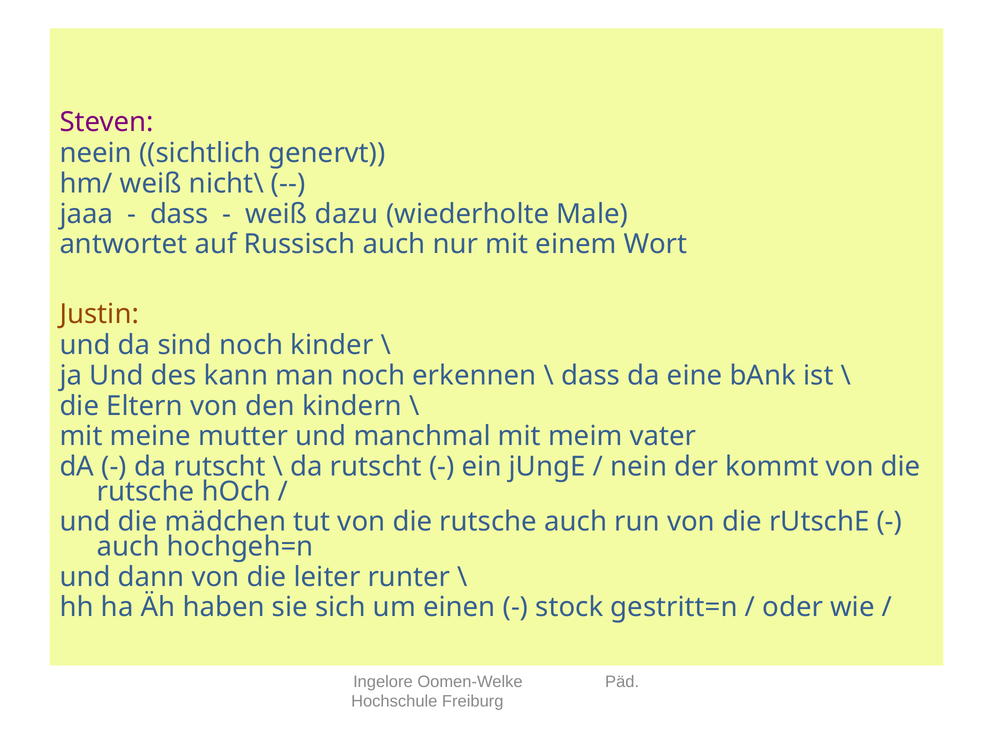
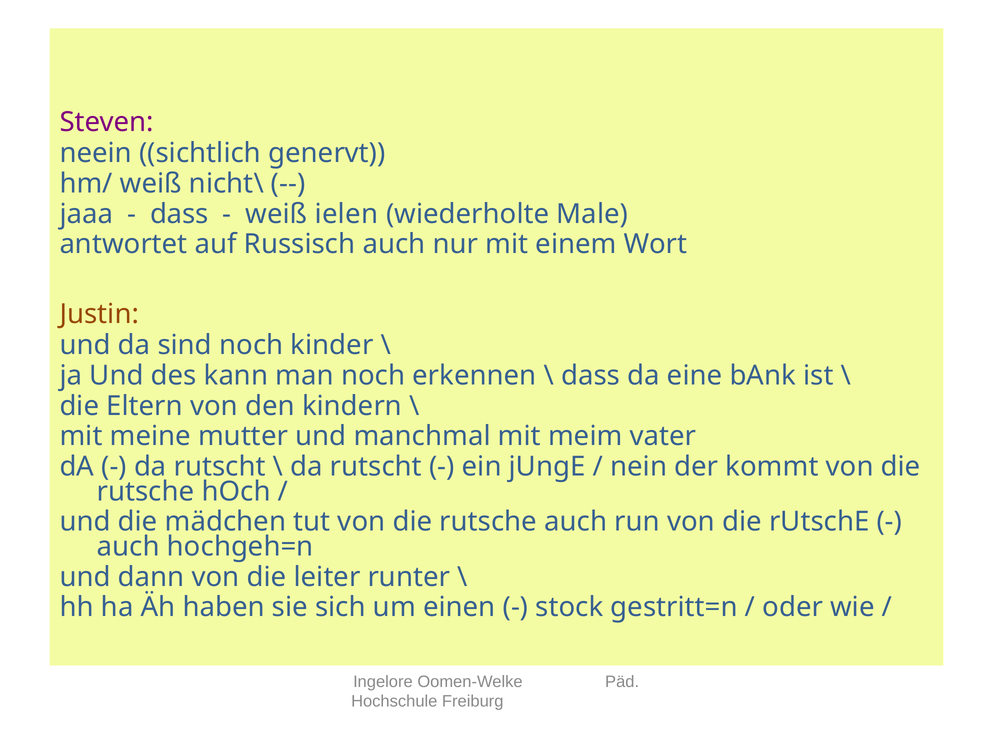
dazu: dazu -> ielen
